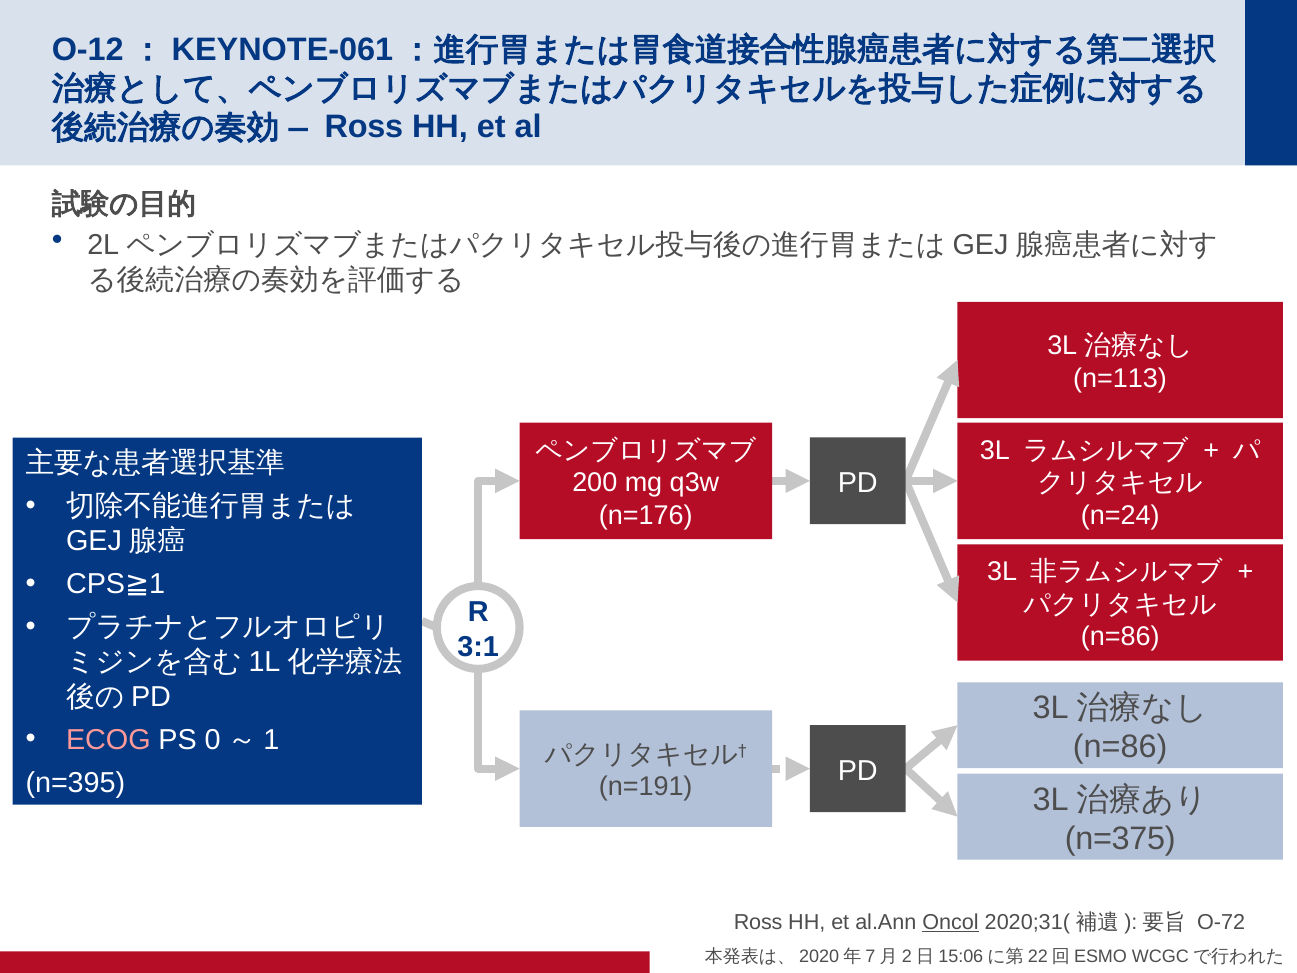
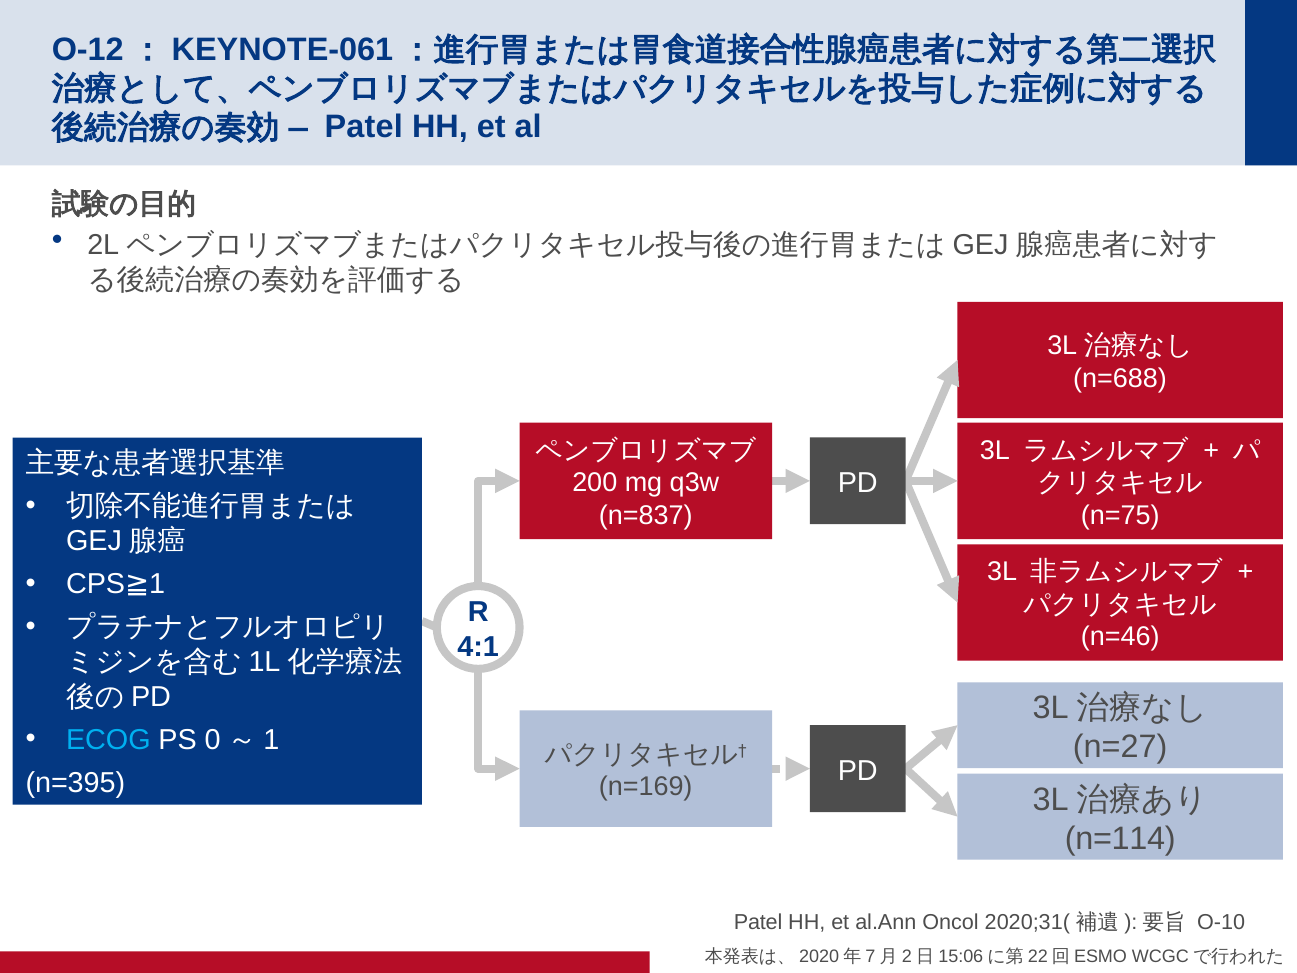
Ross at (364, 127): Ross -> Patel
n=113: n=113 -> n=688
n=176: n=176 -> n=837
n=24: n=24 -> n=75
n=86 at (1120, 637): n=86 -> n=46
3:1: 3:1 -> 4:1
ECOG colour: pink -> light blue
n=86 at (1120, 747): n=86 -> n=27
n=191: n=191 -> n=169
n=375: n=375 -> n=114
Ross at (758, 922): Ross -> Patel
Oncol underline: present -> none
O-72: O-72 -> O-10
